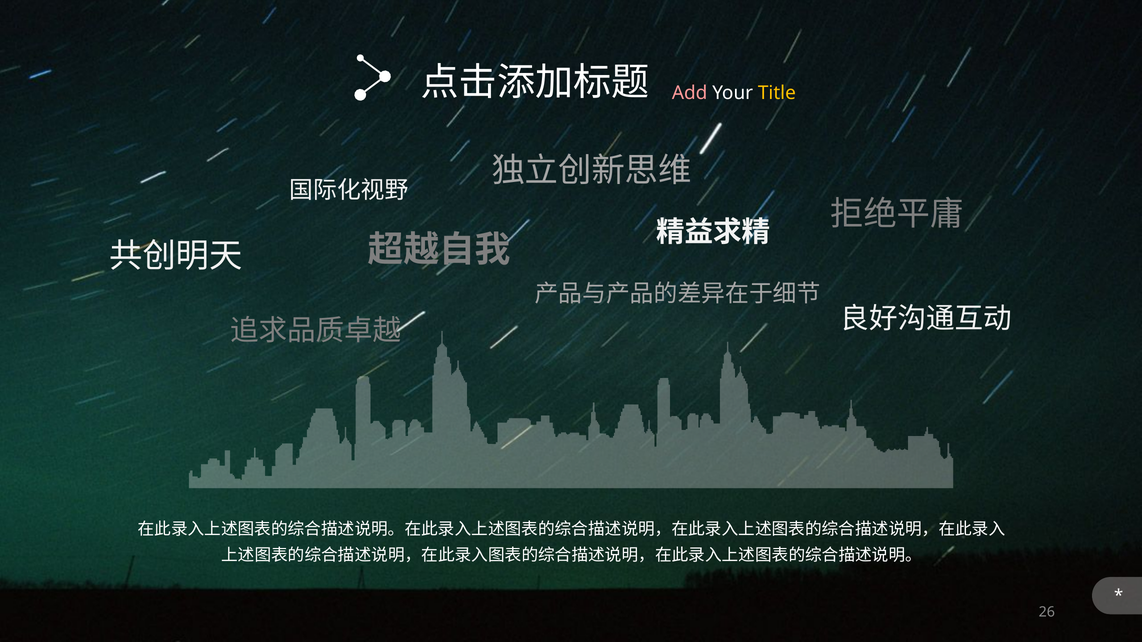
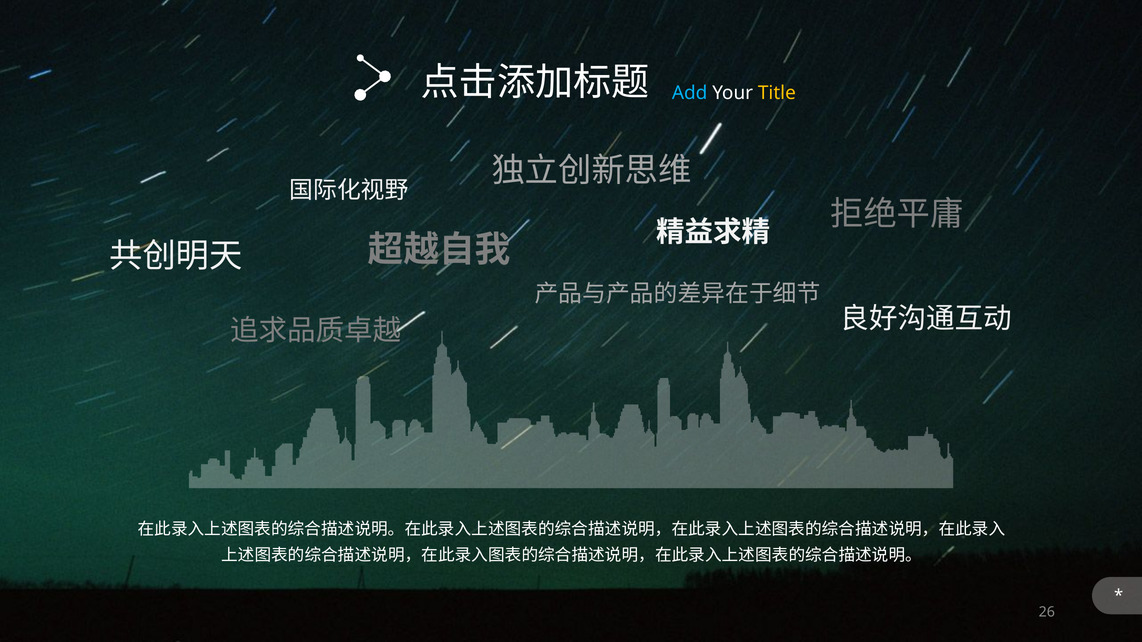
Add colour: pink -> light blue
